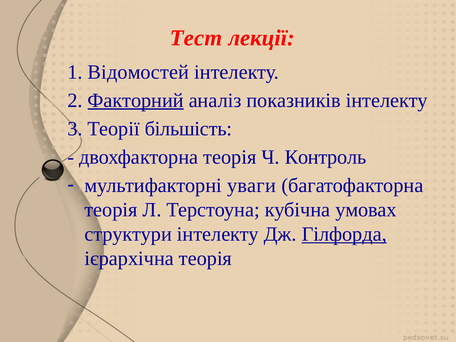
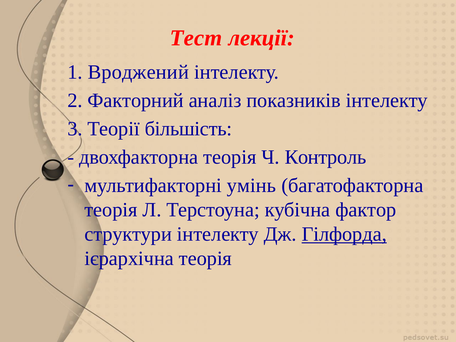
Відомостей: Відомостей -> Вроджений
Факторний underline: present -> none
уваги: уваги -> умінь
умовах: умовах -> фактор
